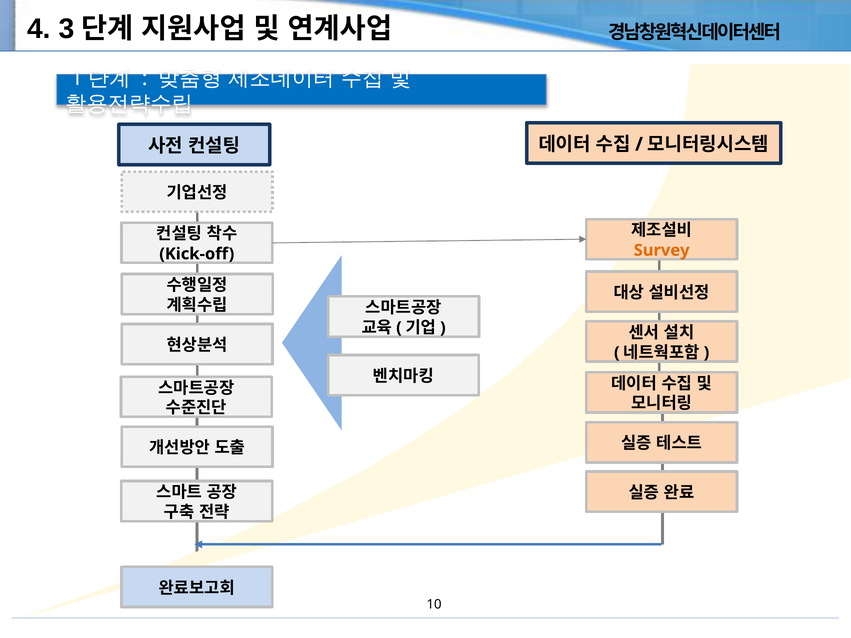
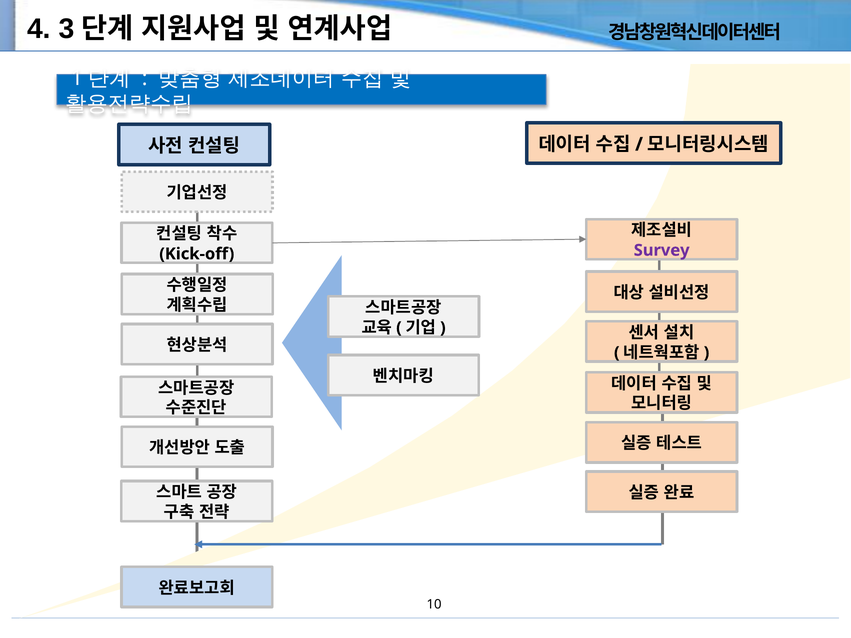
Survey colour: orange -> purple
